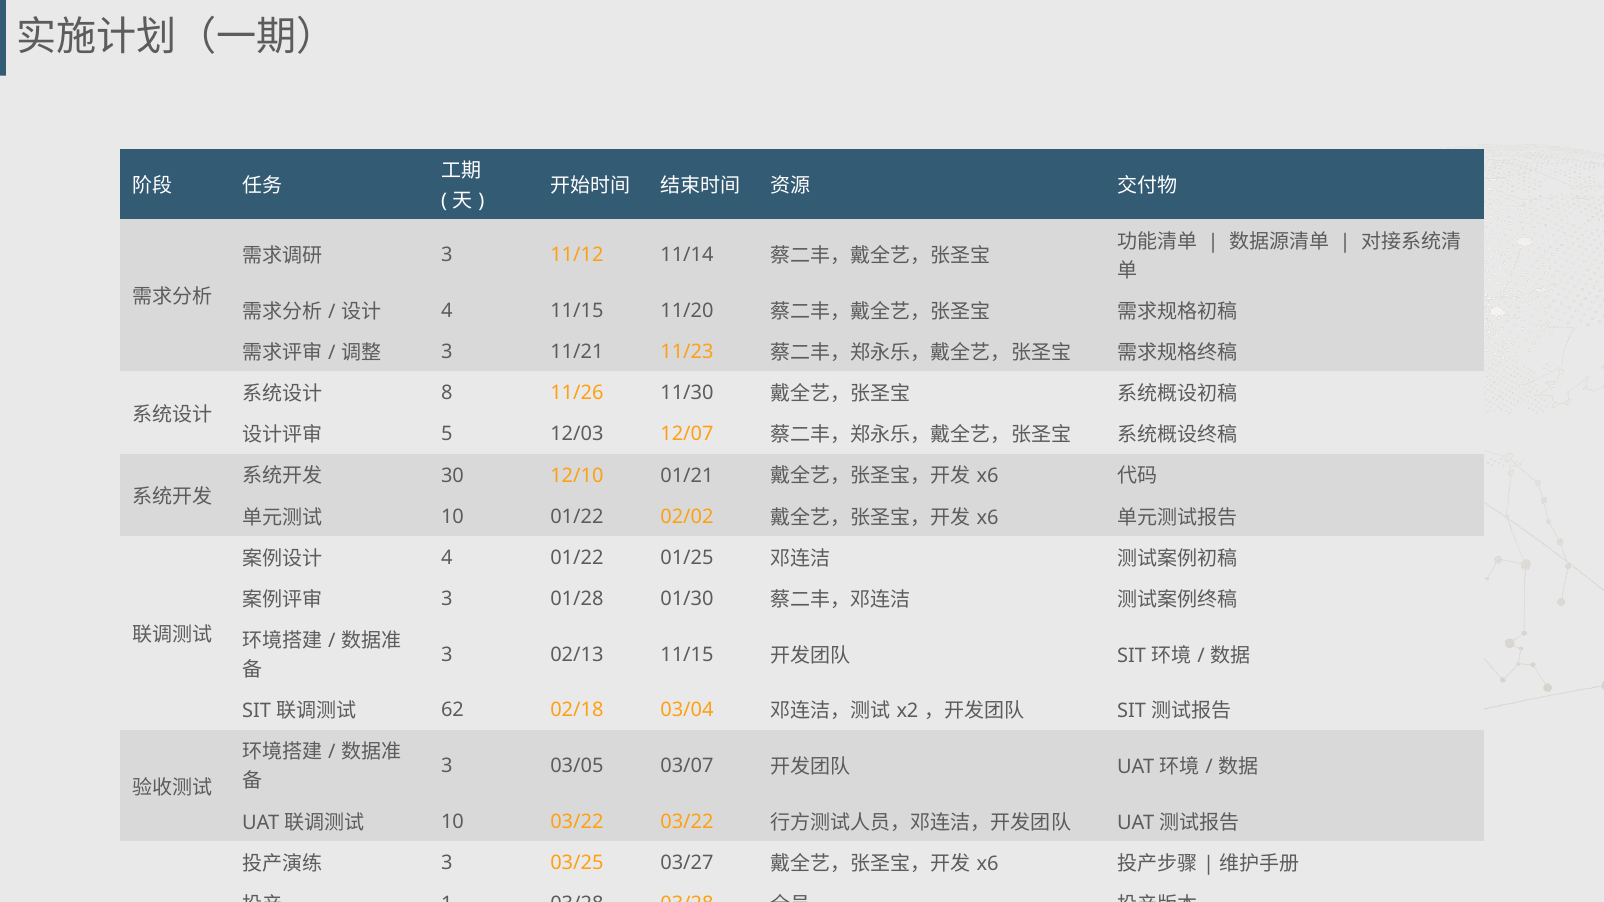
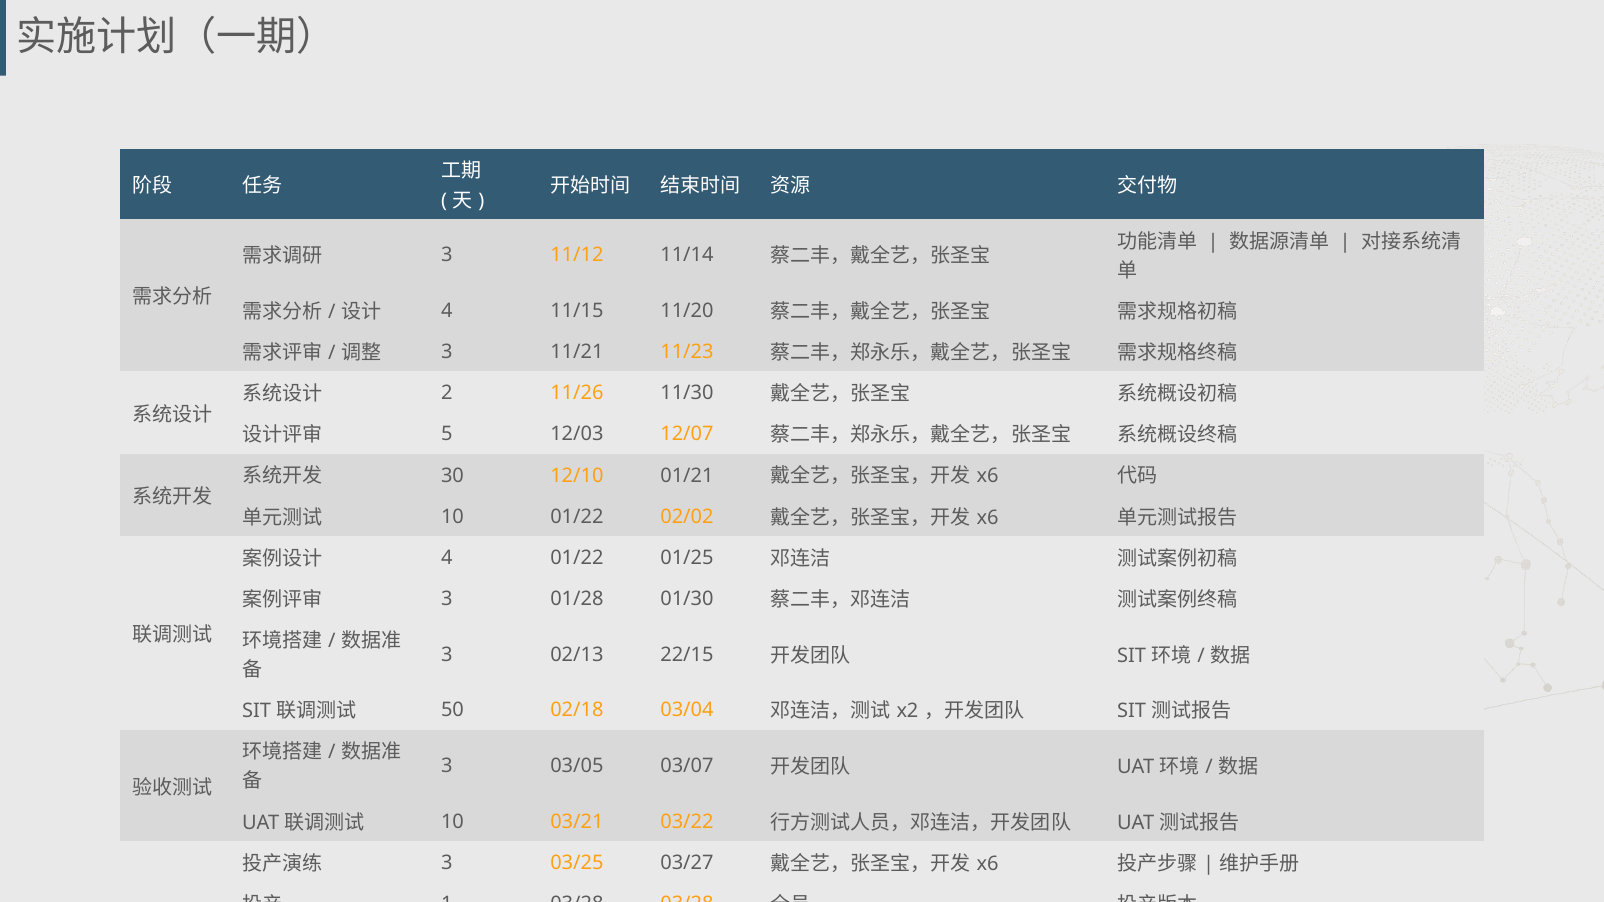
8 at (447, 393): 8 -> 2
02/13 11/15: 11/15 -> 22/15
62: 62 -> 50
10 03/22: 03/22 -> 03/21
